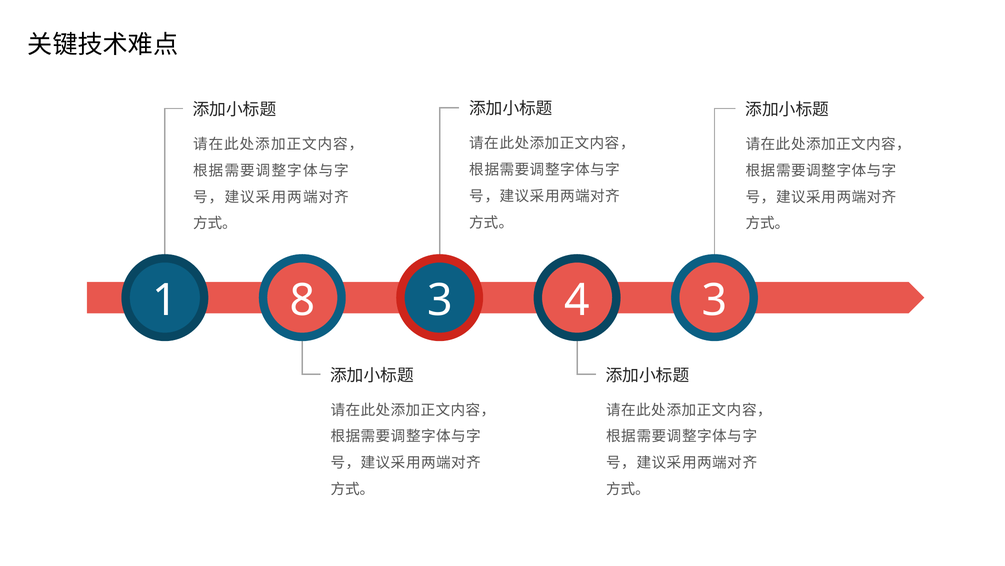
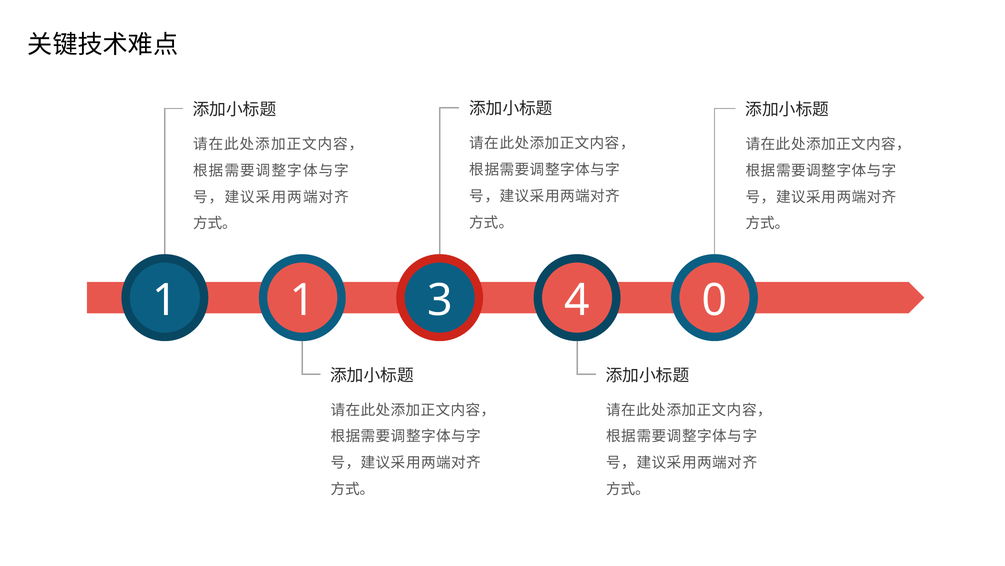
1 8: 8 -> 1
4 3: 3 -> 0
